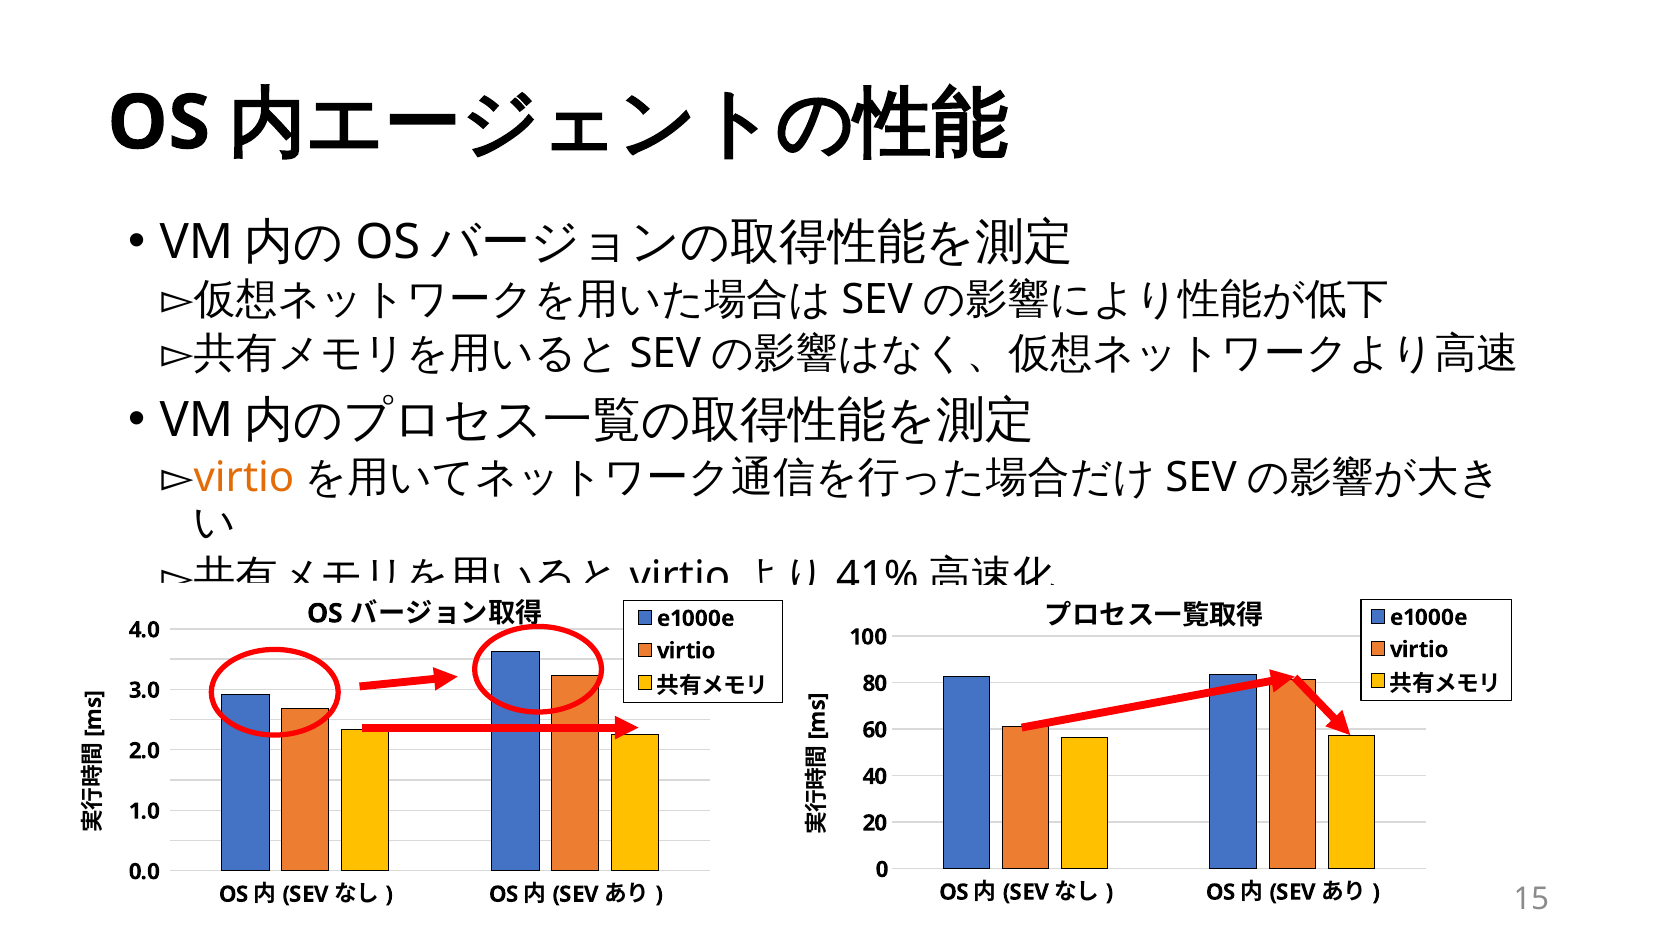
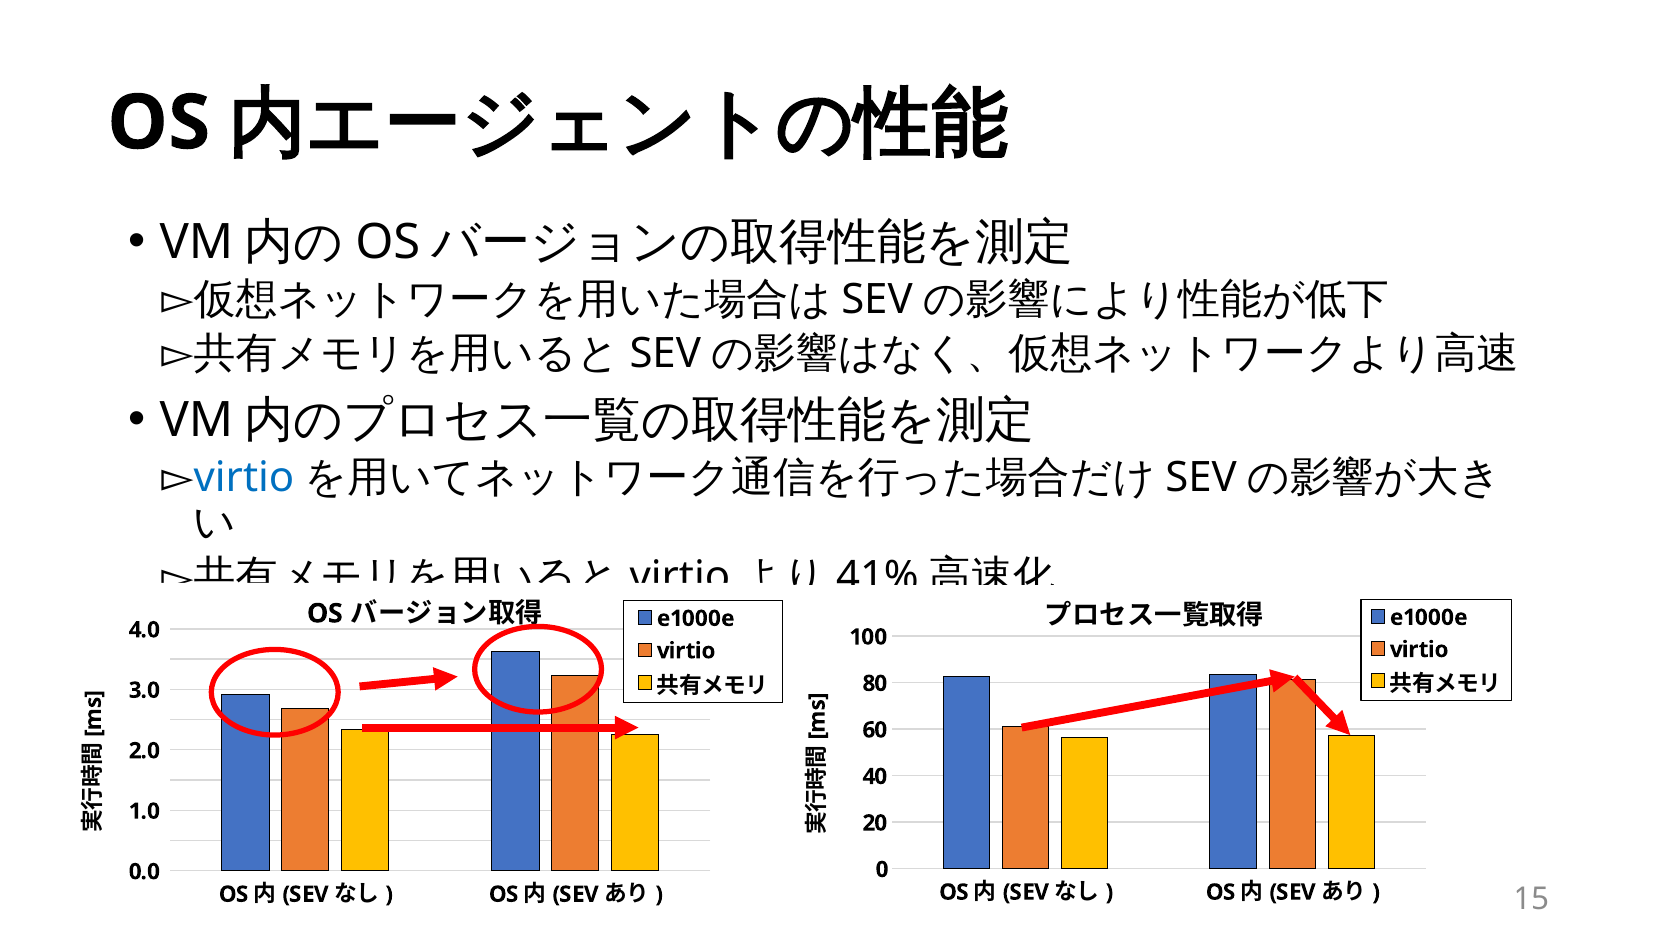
virtio at (244, 478) colour: orange -> blue
